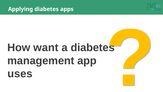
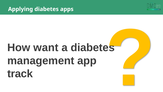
uses: uses -> track
